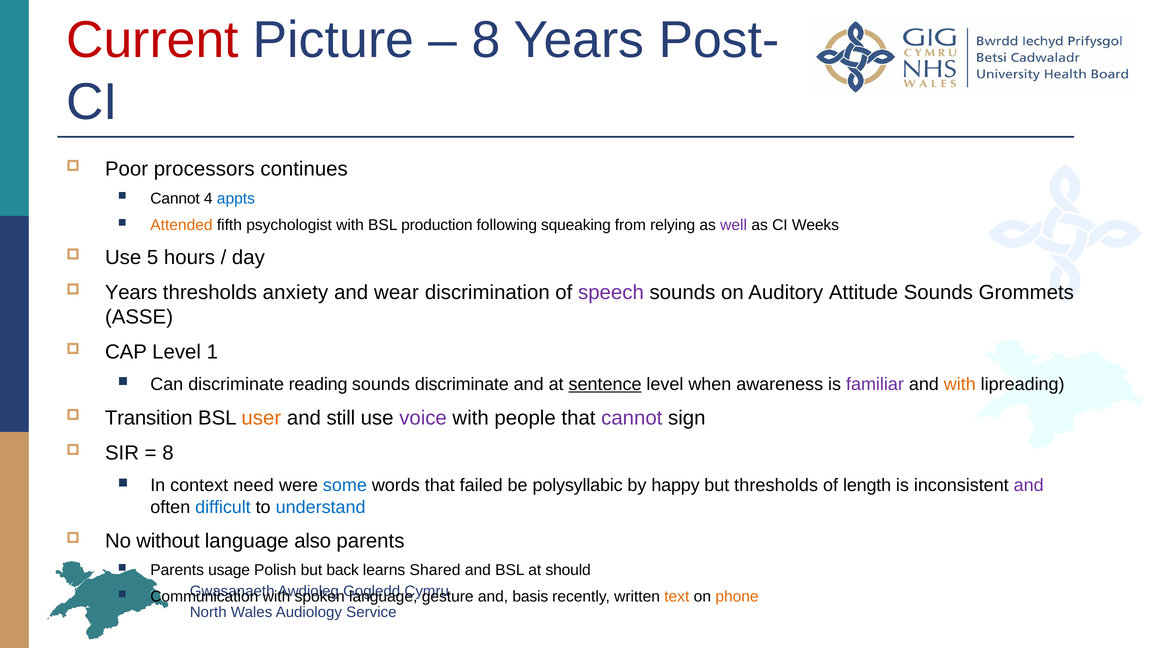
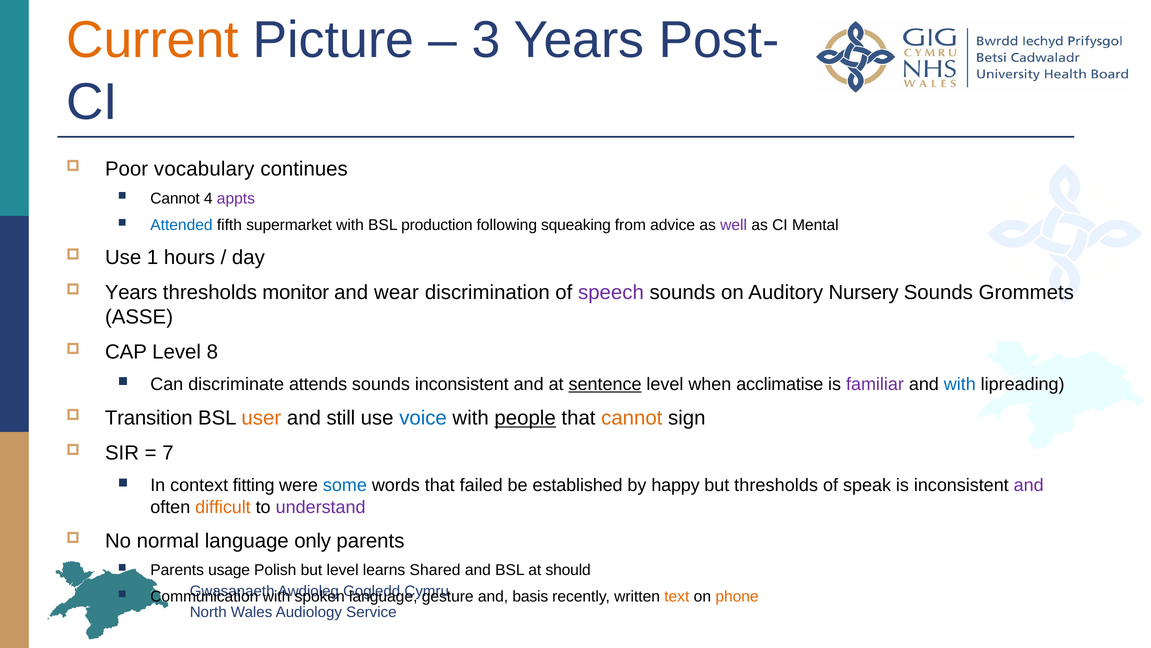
Current colour: red -> orange
8 at (486, 40): 8 -> 3
processors: processors -> vocabulary
appts colour: blue -> purple
Attended colour: orange -> blue
psychologist: psychologist -> supermarket
relying: relying -> advice
Weeks: Weeks -> Mental
5: 5 -> 1
anxiety: anxiety -> monitor
Attitude: Attitude -> Nursery
1: 1 -> 8
reading: reading -> attends
sounds discriminate: discriminate -> inconsistent
awareness: awareness -> acclimatise
with at (960, 384) colour: orange -> blue
voice colour: purple -> blue
people underline: none -> present
cannot at (632, 418) colour: purple -> orange
8 at (168, 453): 8 -> 7
need: need -> fitting
polysyllabic: polysyllabic -> established
length: length -> speak
difficult colour: blue -> orange
understand colour: blue -> purple
without: without -> normal
also: also -> only
but back: back -> level
